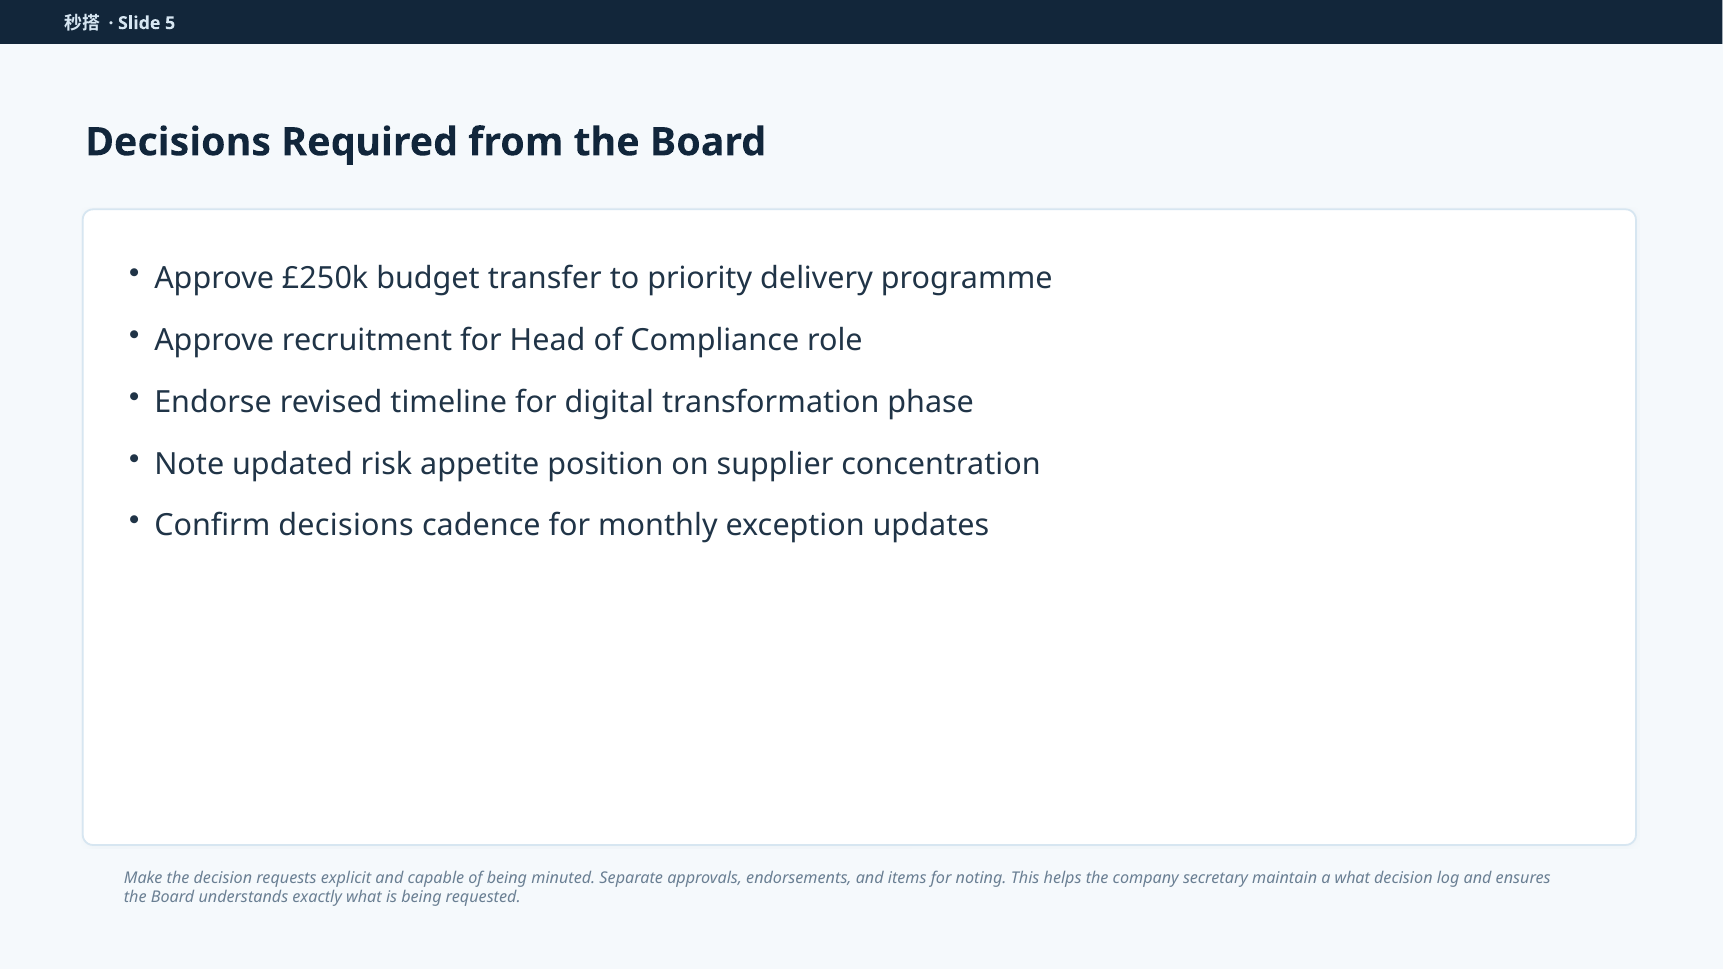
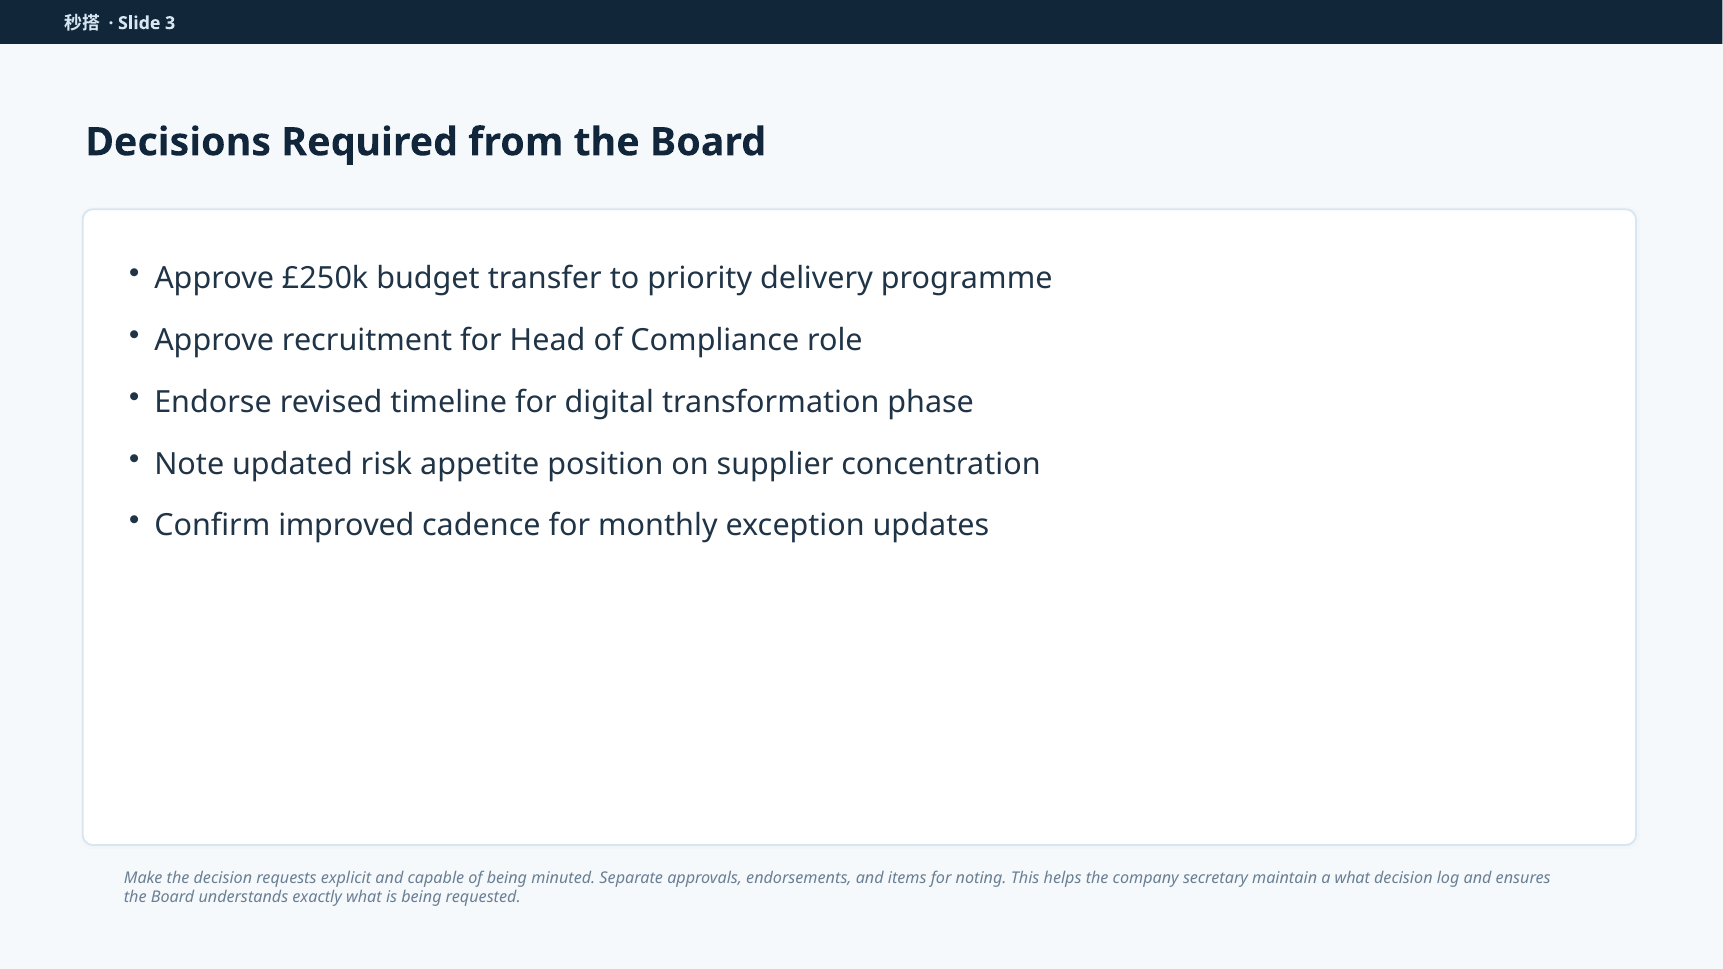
5: 5 -> 3
Confirm decisions: decisions -> improved
